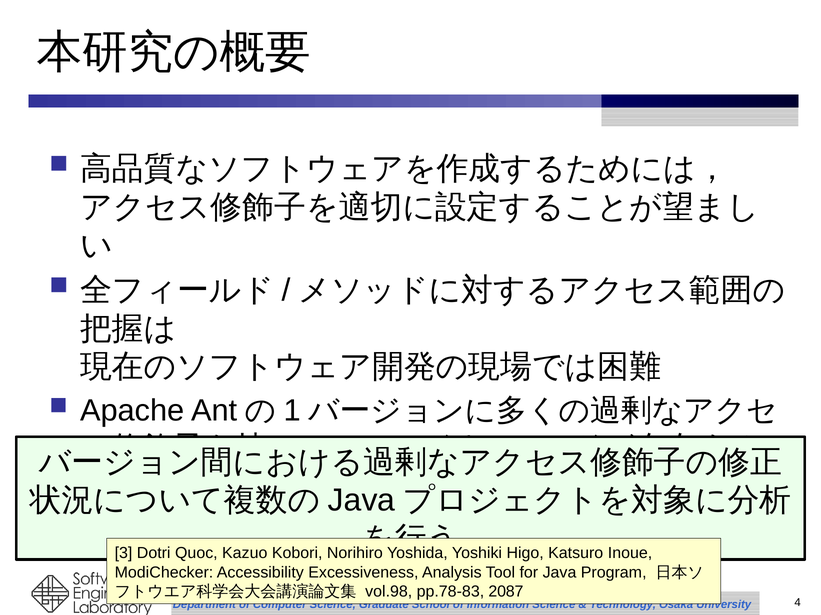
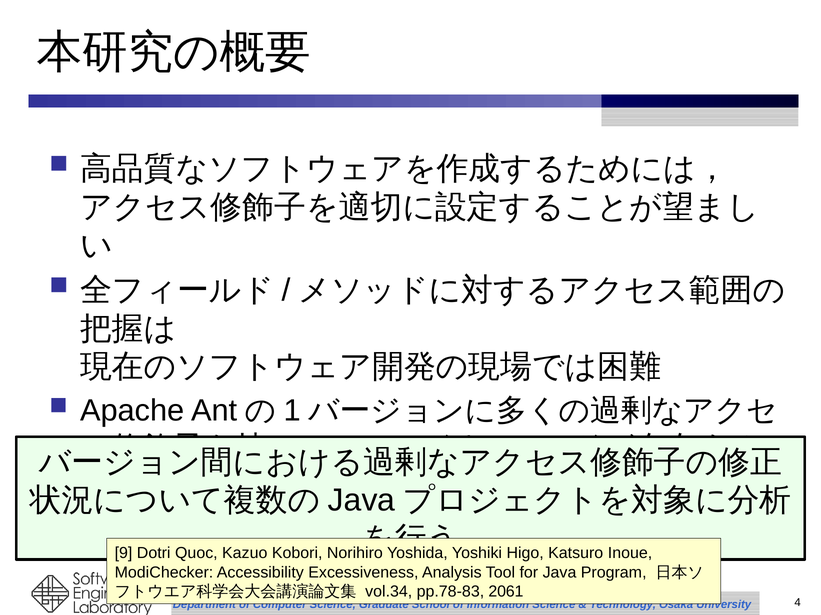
3: 3 -> 9
vol.98: vol.98 -> vol.34
2087: 2087 -> 2061
